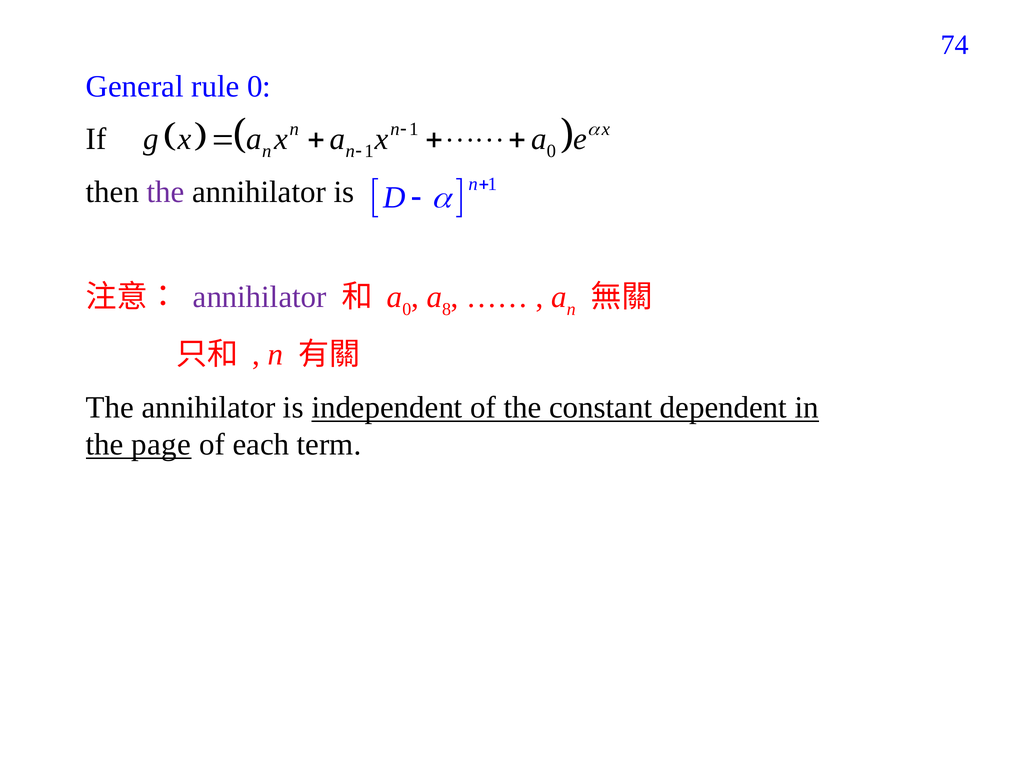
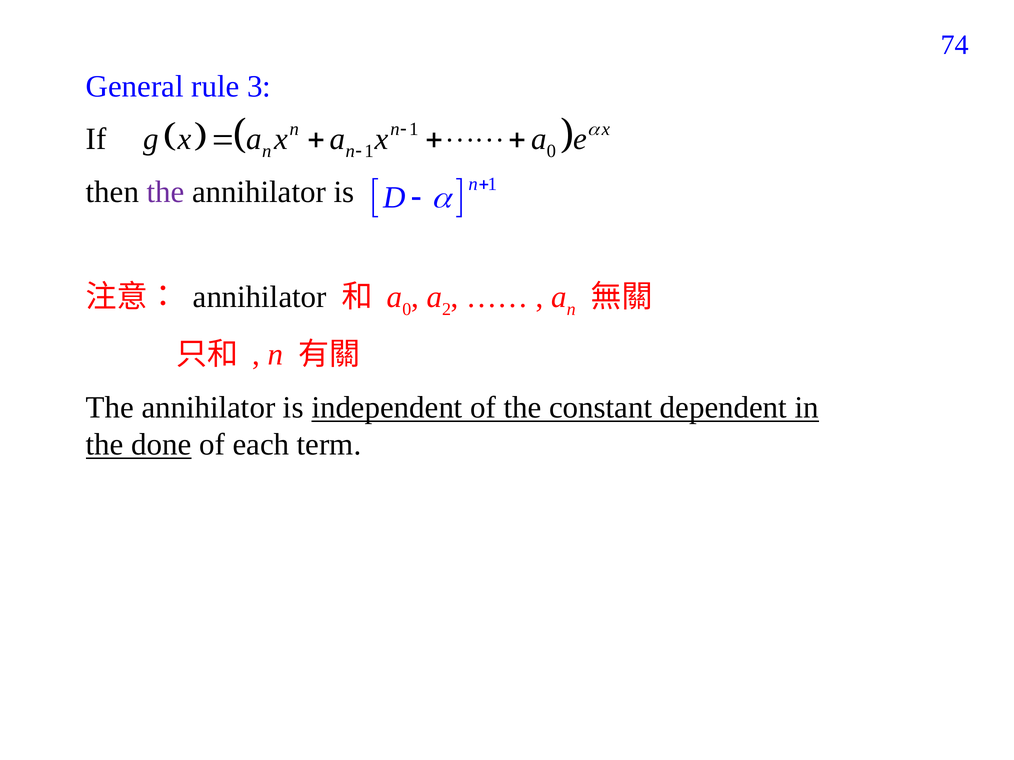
rule 0: 0 -> 3
annihilator at (260, 297) colour: purple -> black
8: 8 -> 2
page: page -> done
